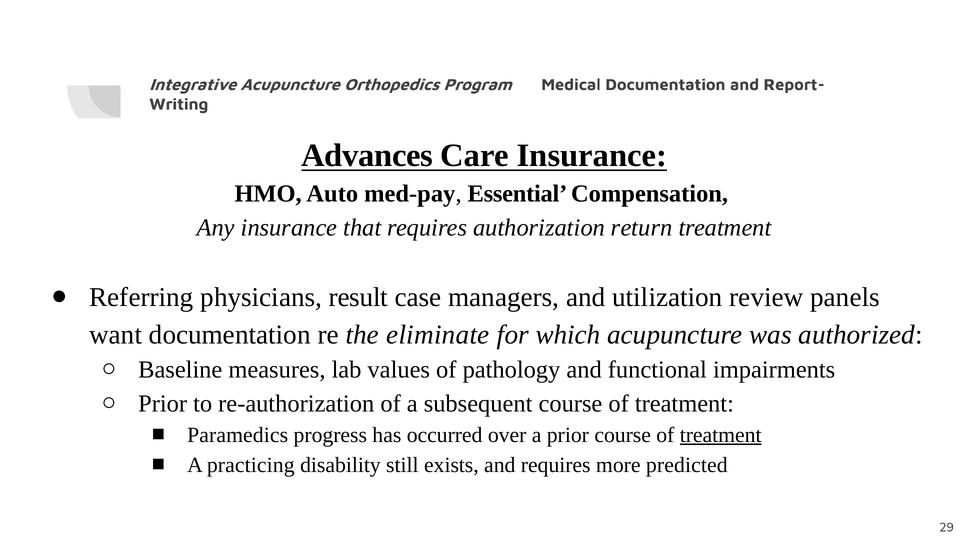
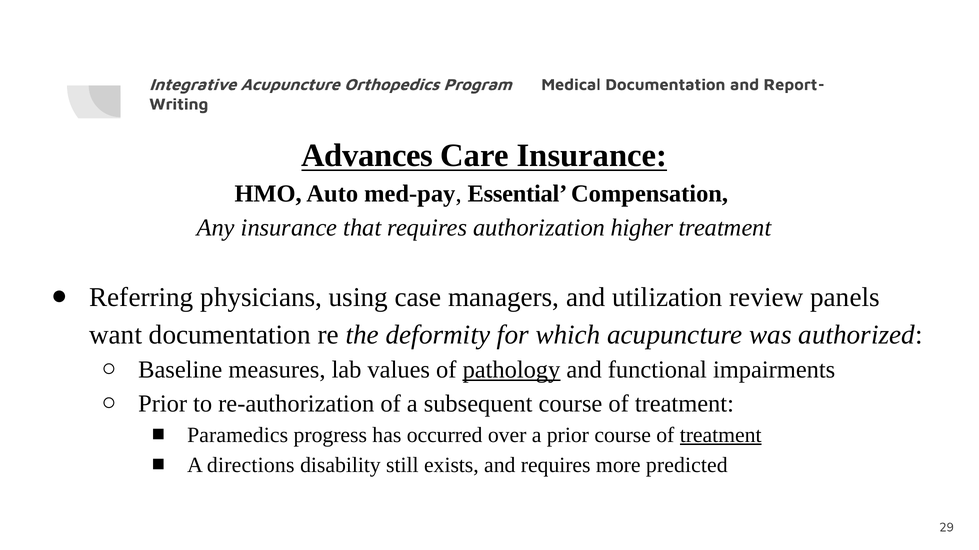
return: return -> higher
result: result -> using
eliminate: eliminate -> deformity
pathology underline: none -> present
practicing: practicing -> directions
